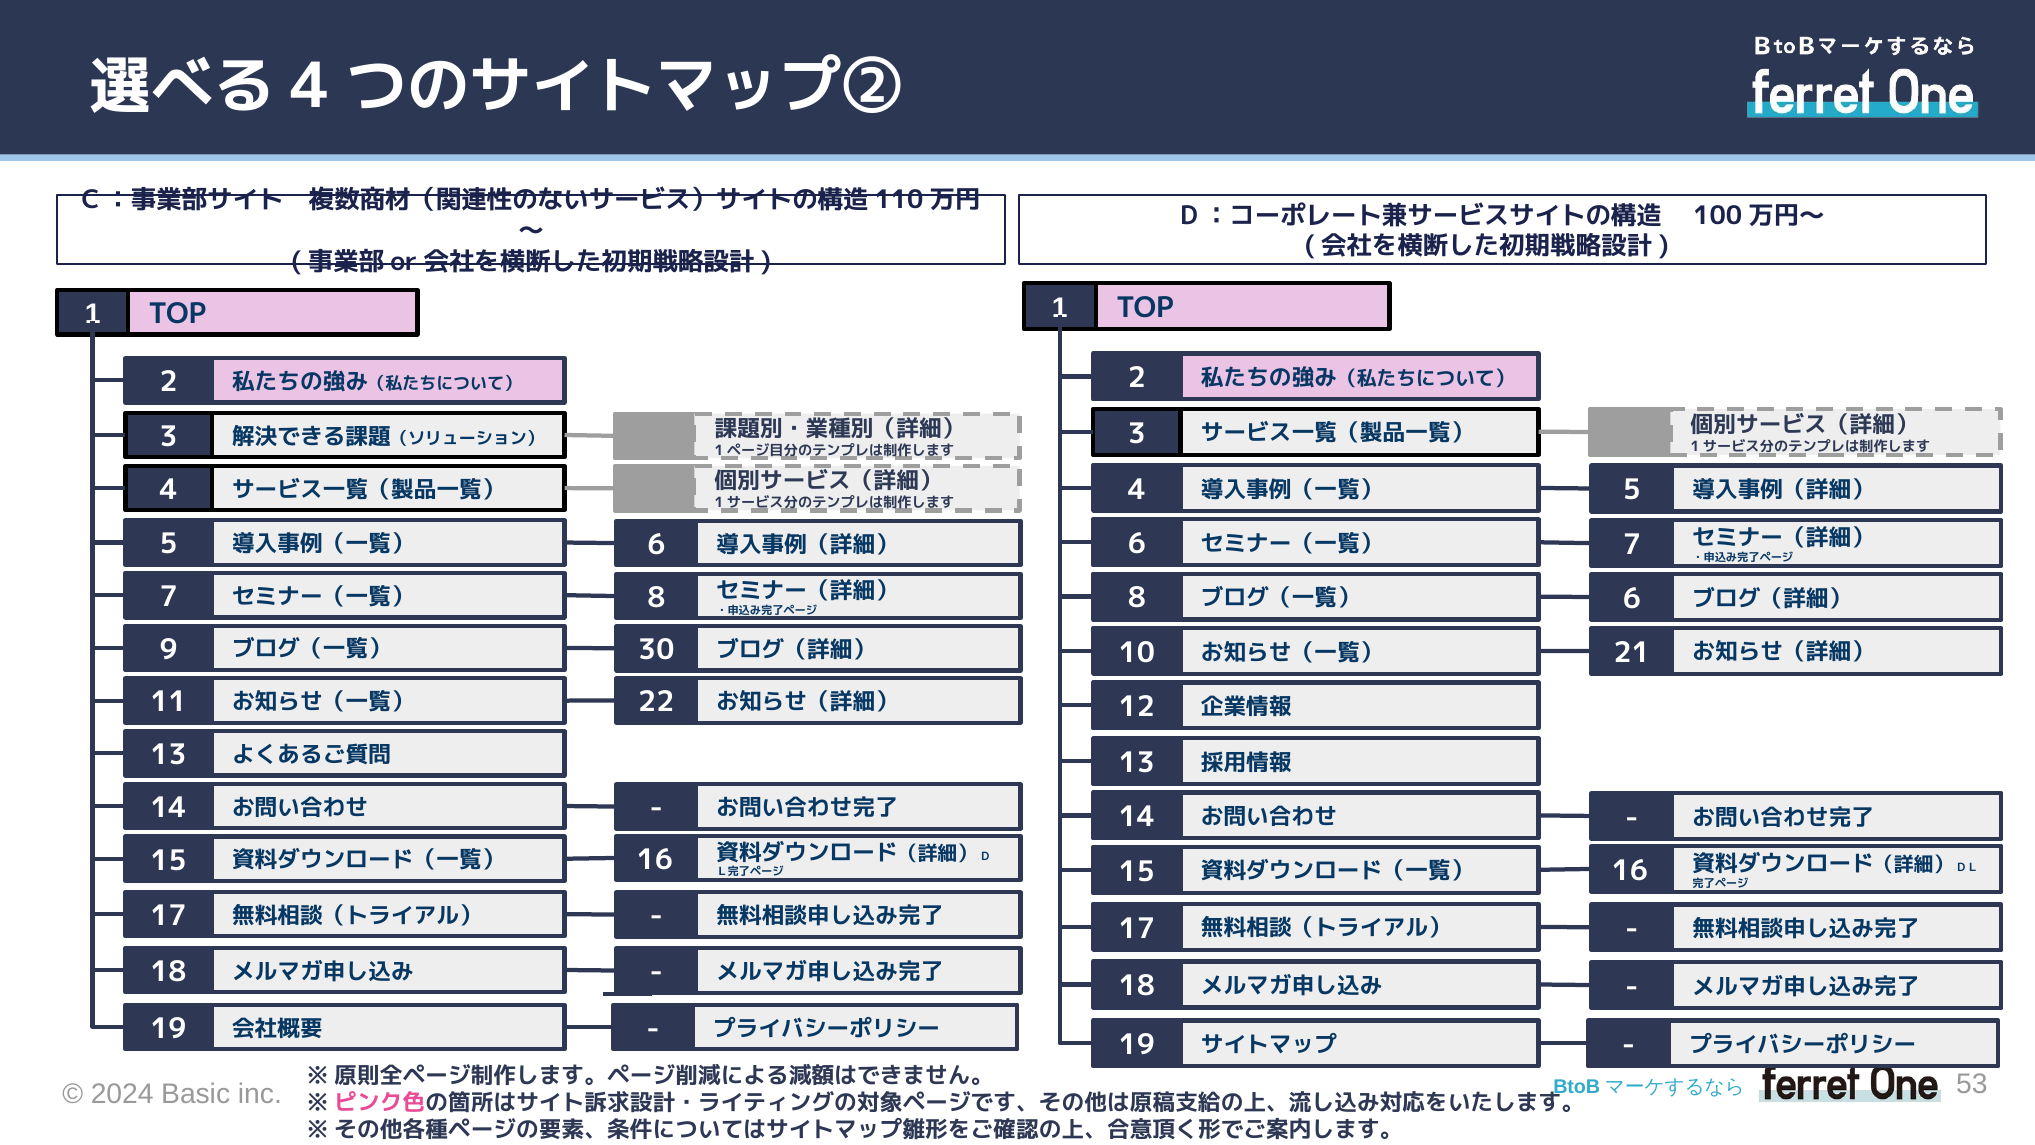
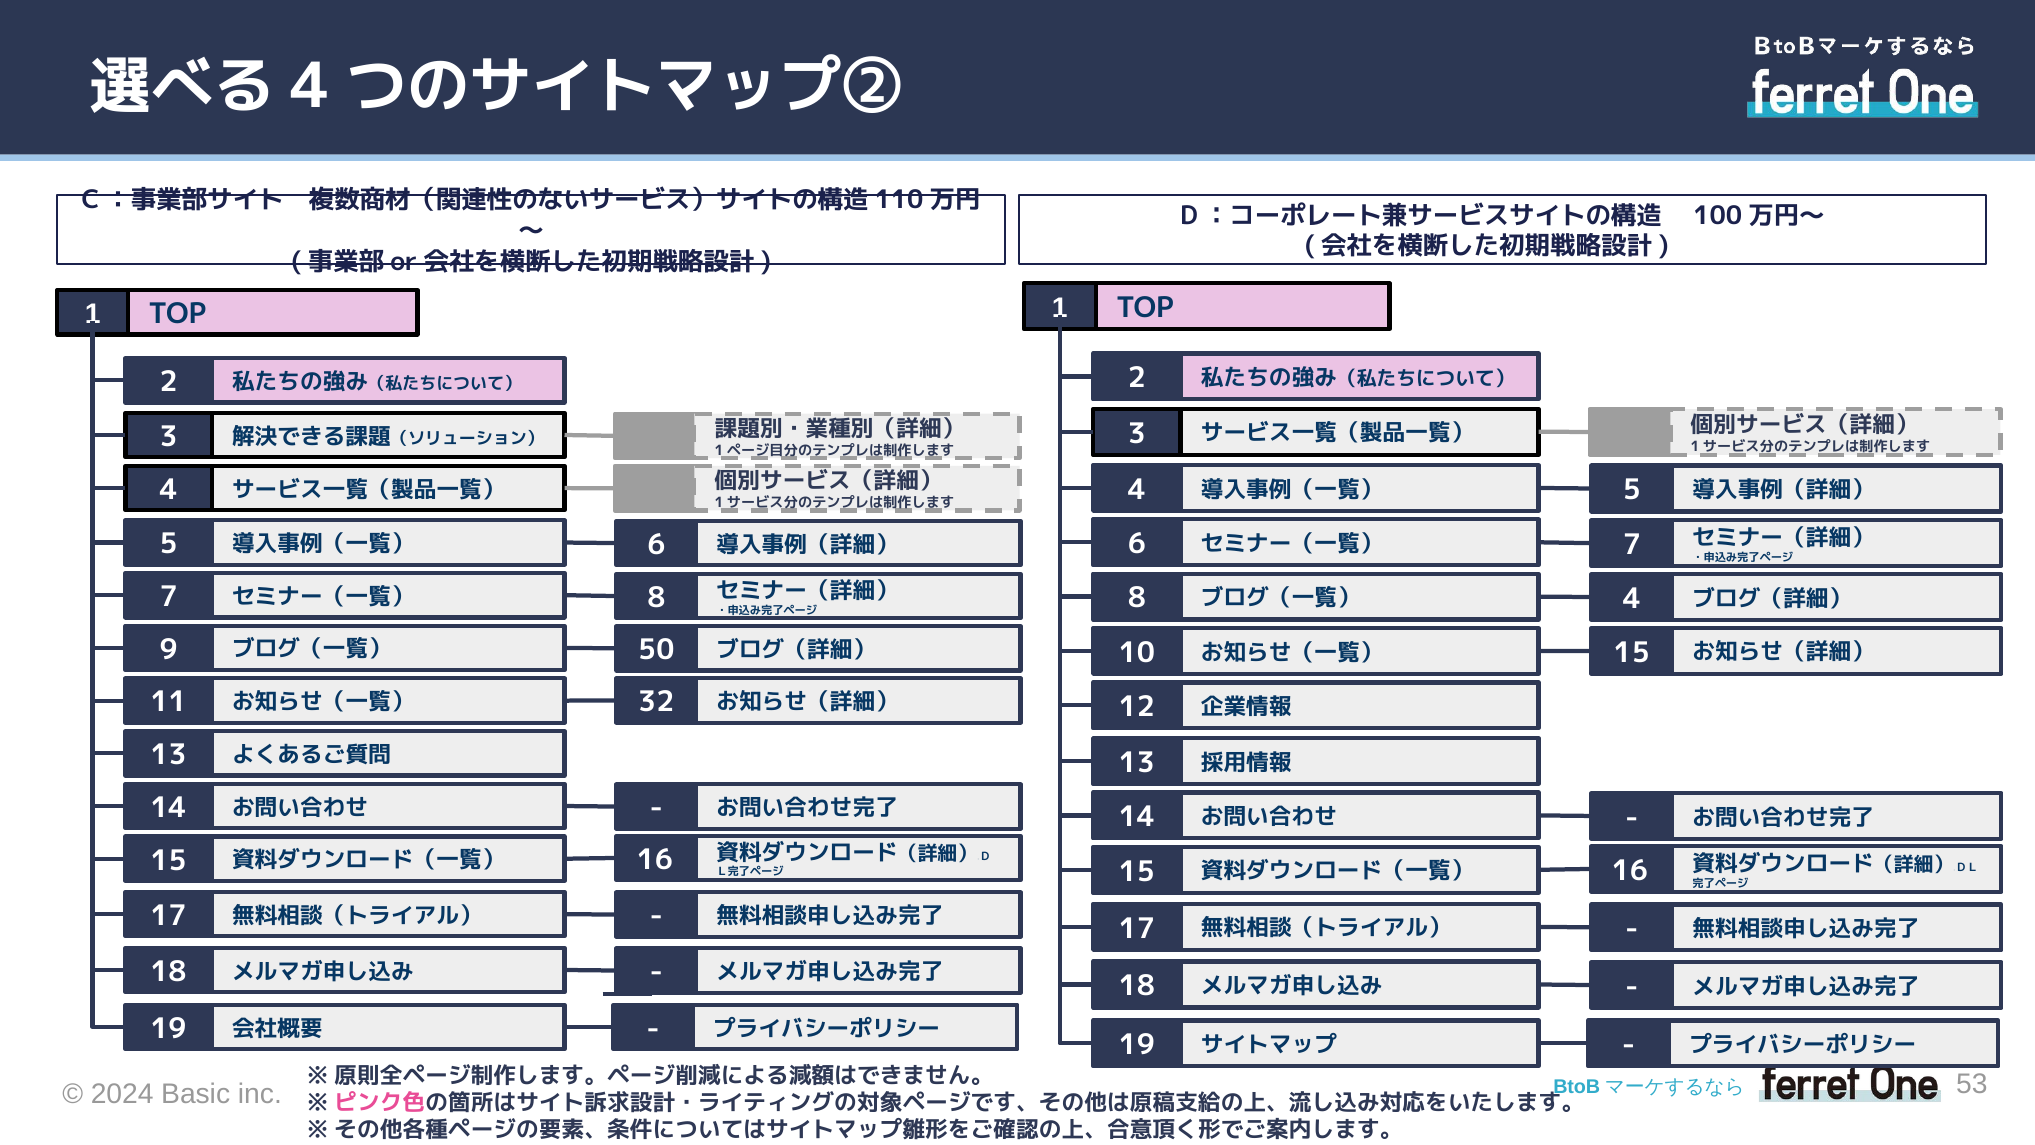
6 at (1632, 599): 6 -> 4
30: 30 -> 50
21 at (1632, 653): 21 -> 15
22: 22 -> 32
